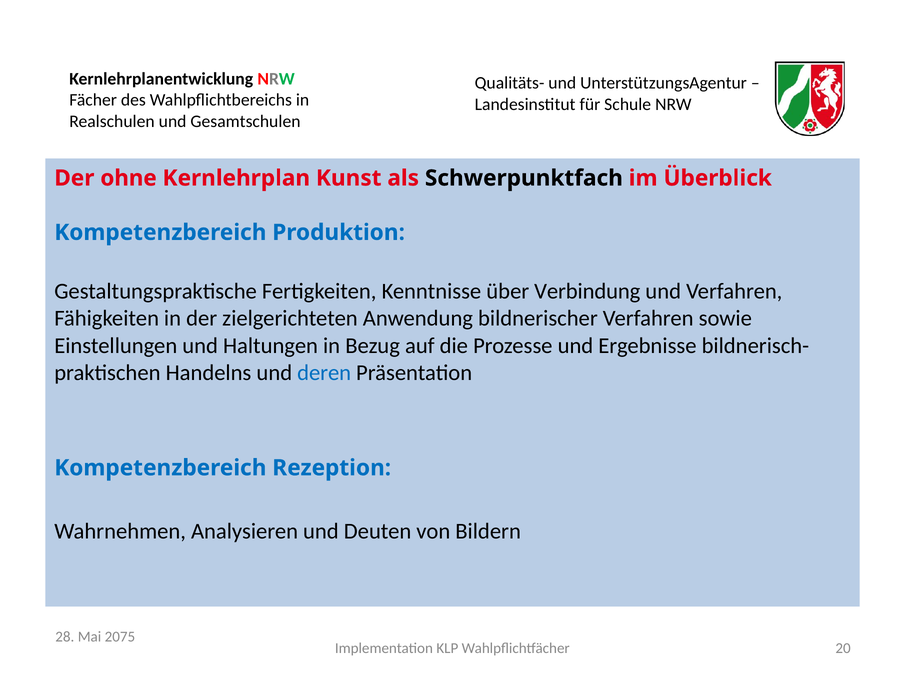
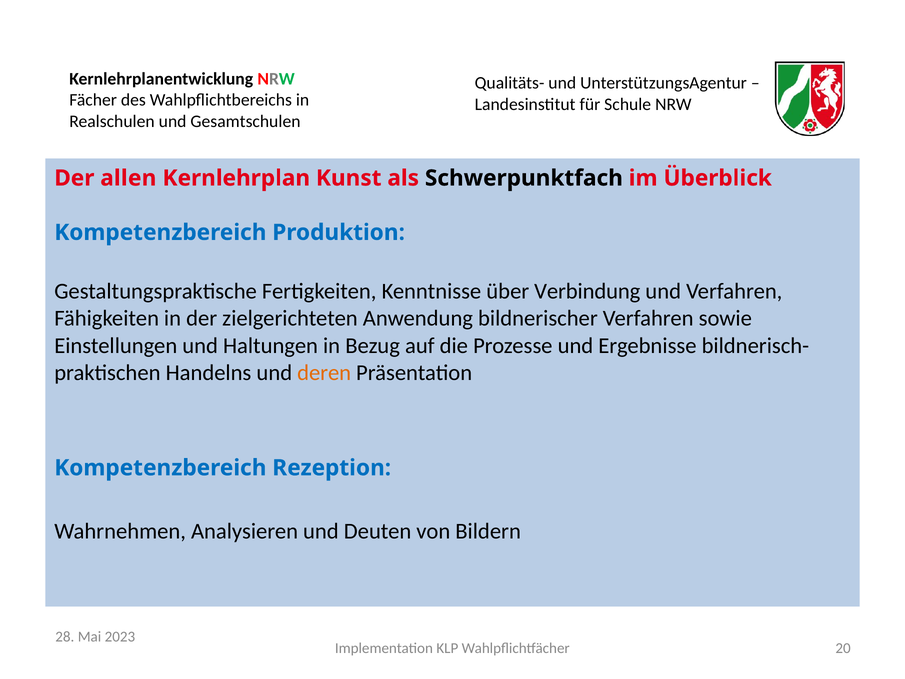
ohne: ohne -> allen
deren colour: blue -> orange
2075: 2075 -> 2023
